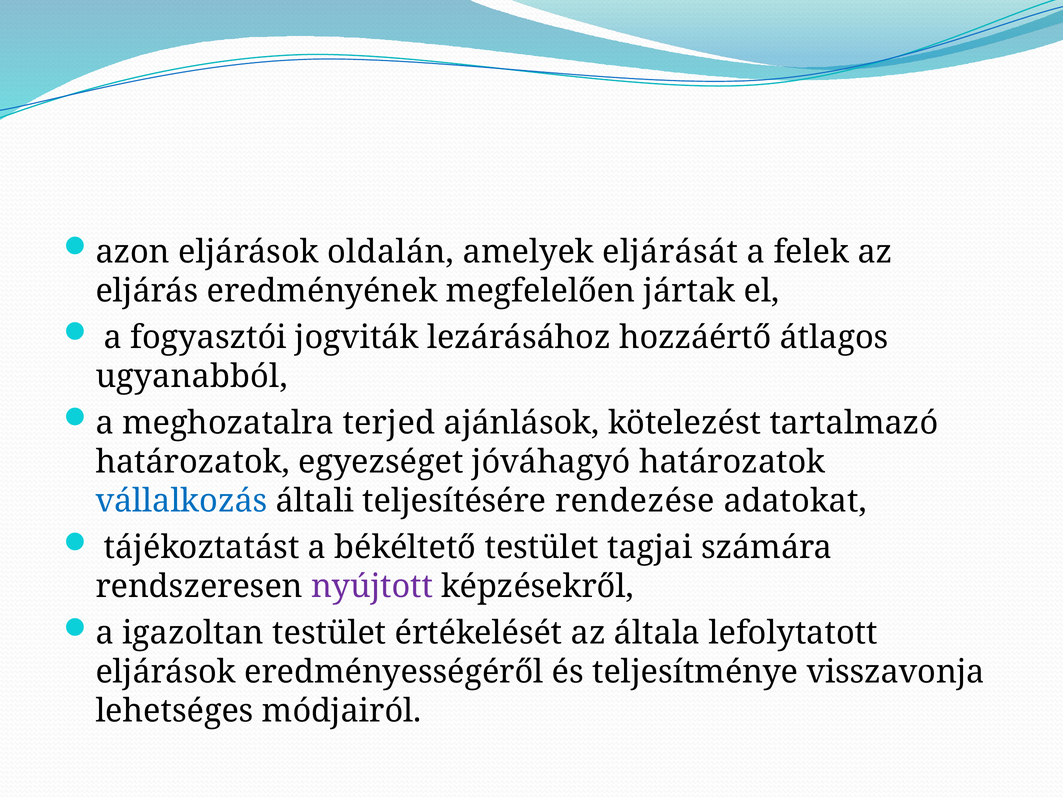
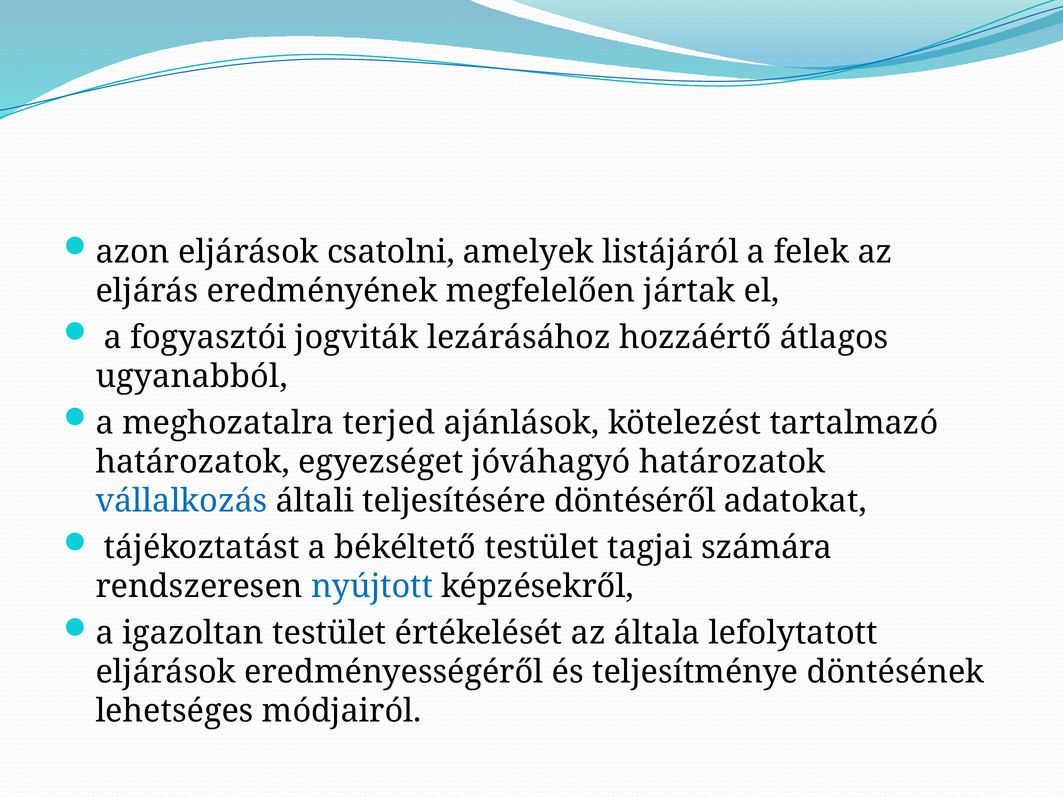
oldalán: oldalán -> csatolni
eljárását: eljárását -> listájáról
rendezése: rendezése -> döntéséről
nyújtott colour: purple -> blue
visszavonja: visszavonja -> döntésének
